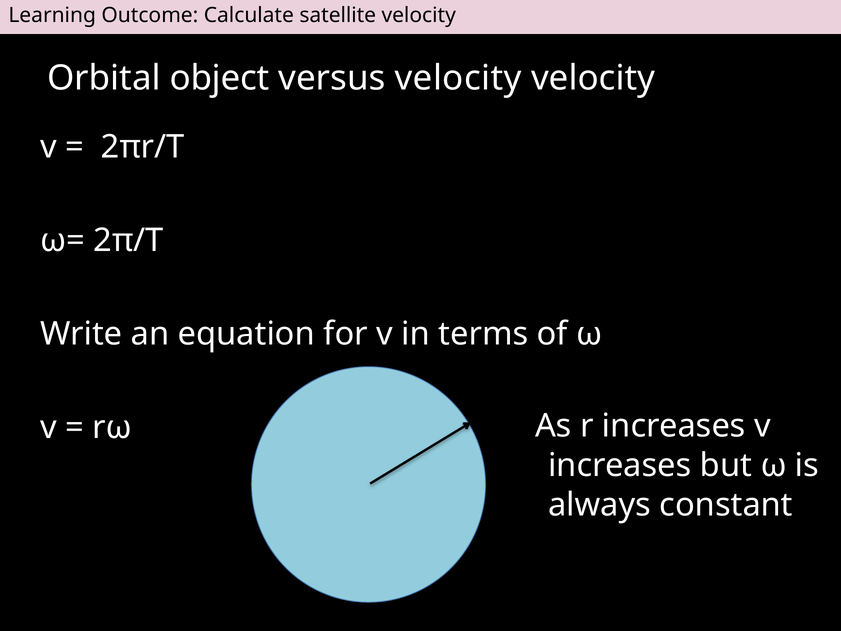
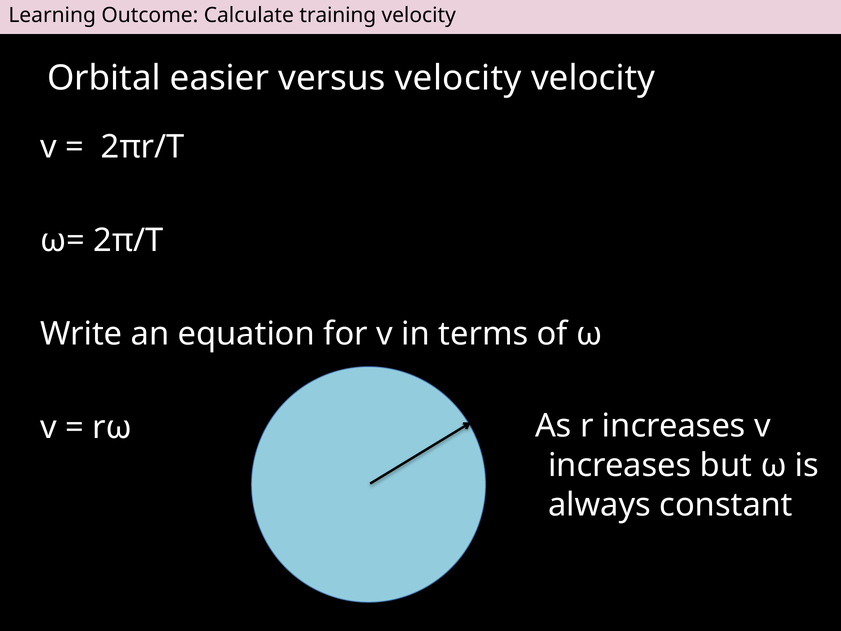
satellite: satellite -> training
object: object -> easier
